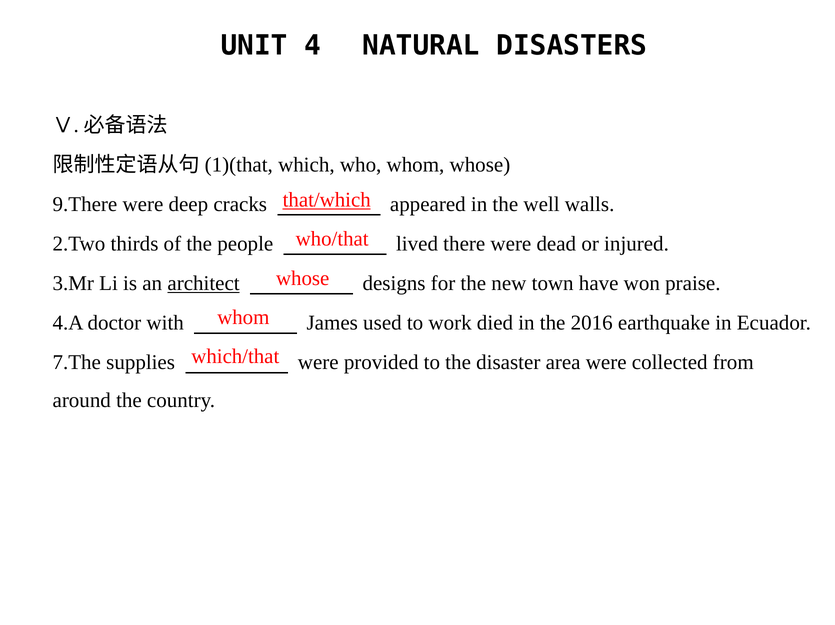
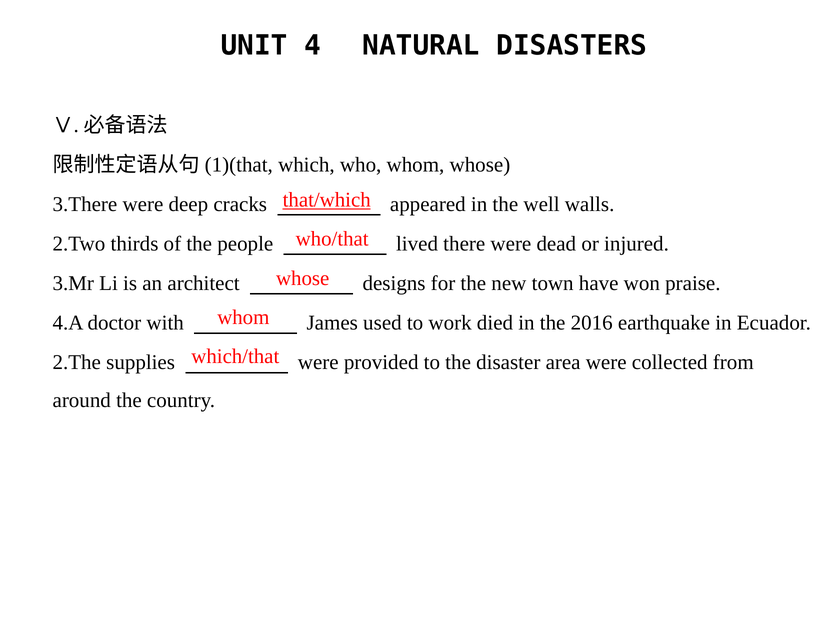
9.There: 9.There -> 3.There
architect underline: present -> none
7.The: 7.The -> 2.The
